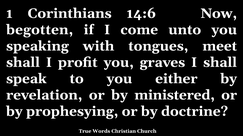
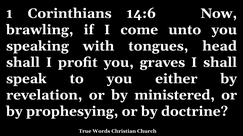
begotten: begotten -> brawling
meet: meet -> head
